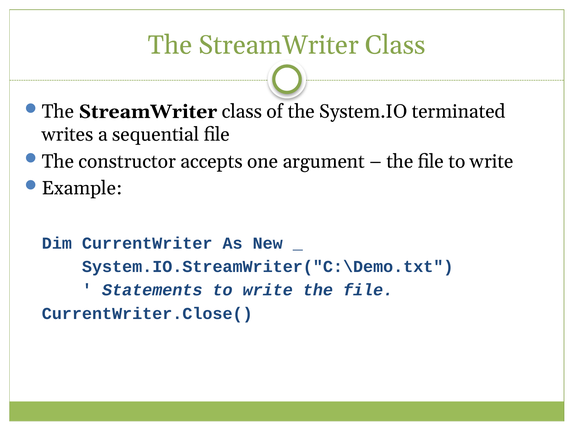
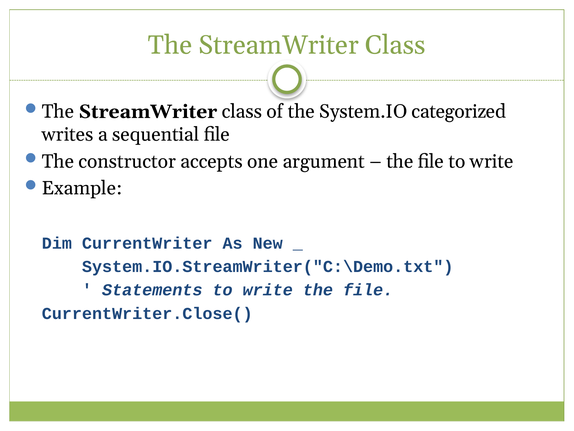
terminated: terminated -> categorized
